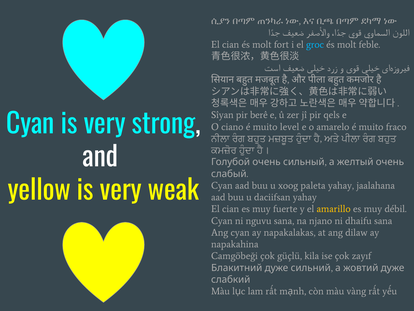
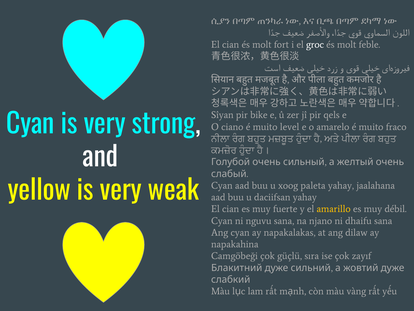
groc colour: light blue -> white
berê: berê -> bike
kila: kila -> sıra
